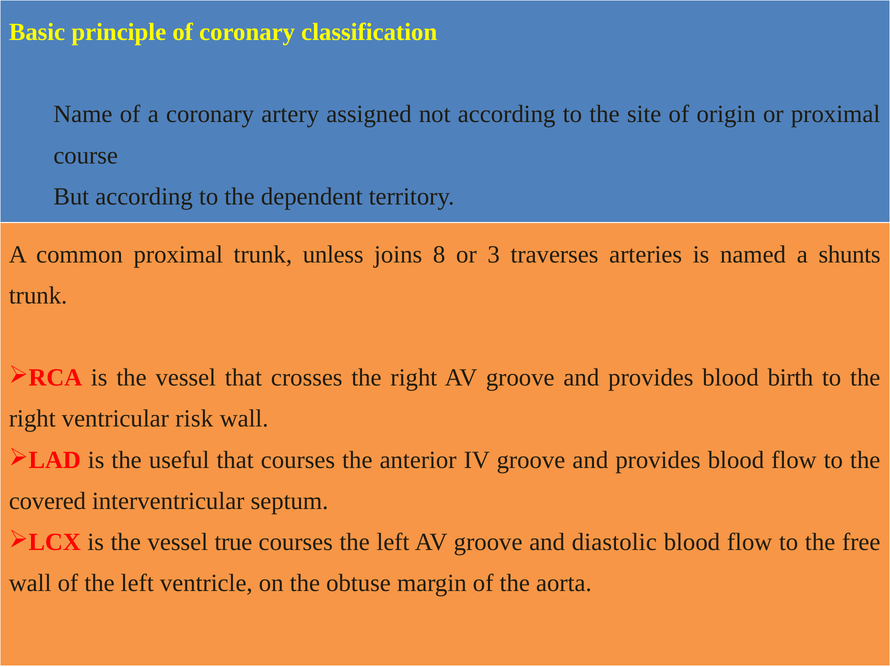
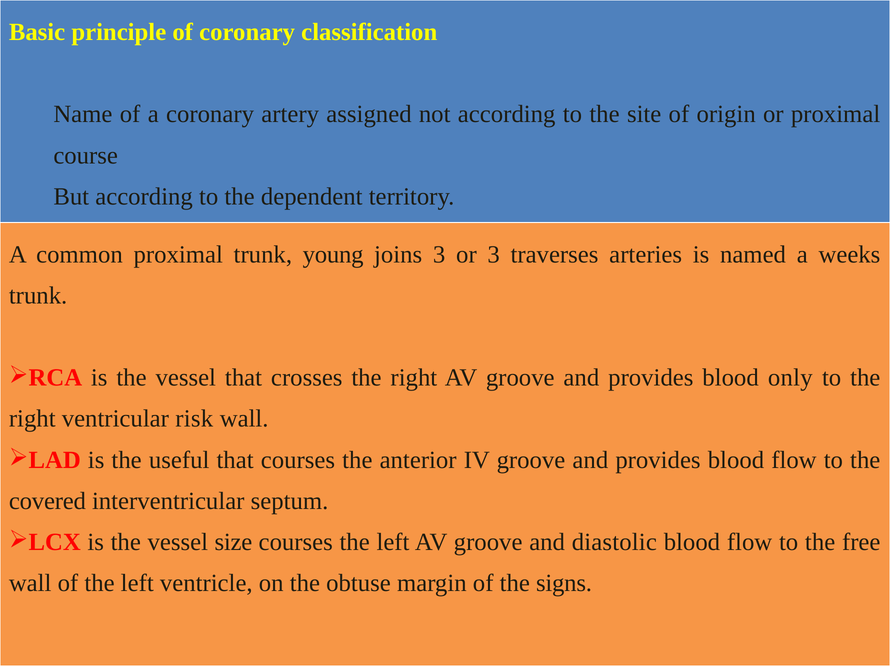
unless: unless -> young
joins 8: 8 -> 3
shunts: shunts -> weeks
birth: birth -> only
true: true -> size
aorta: aorta -> signs
